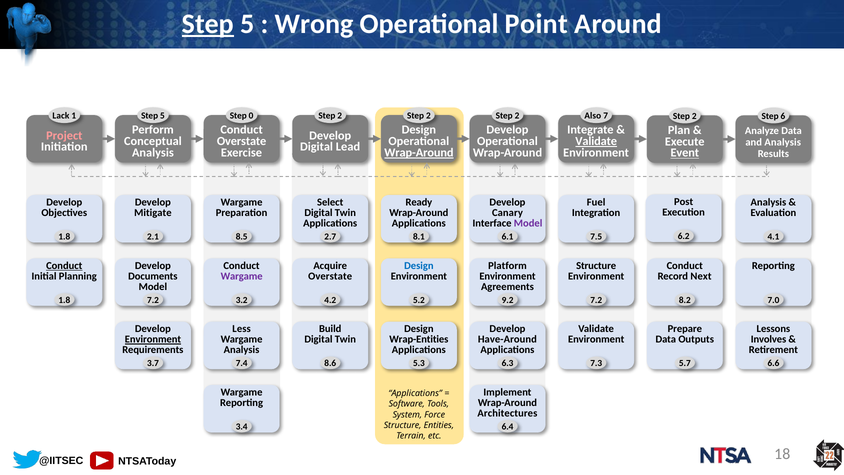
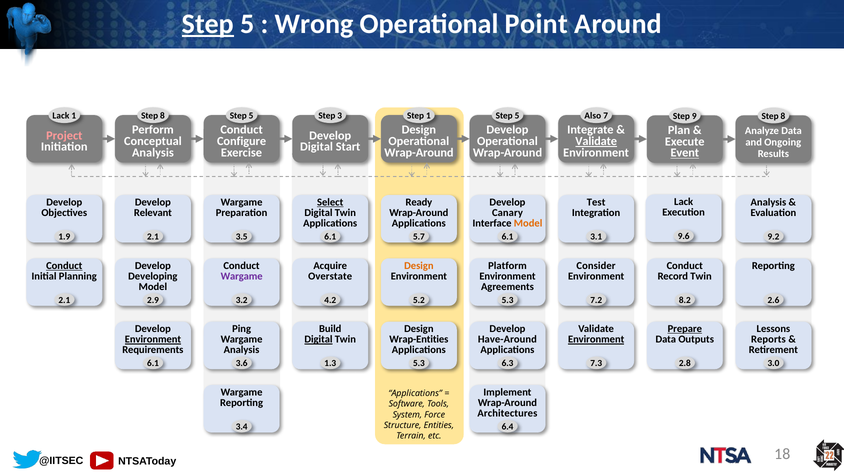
5 at (162, 116): 5 -> 8
0 at (251, 116): 0 -> 5
2 at (340, 116): 2 -> 3
2 at (428, 116): 2 -> 1
2 at (517, 116): 2 -> 5
2 at (694, 116): 2 -> 9
6 at (783, 116): 6 -> 8
Overstate at (242, 141): Overstate -> Configure
and Analysis: Analysis -> Ongoing
Lead: Lead -> Start
Wrap-Around at (419, 153) underline: present -> none
Post at (684, 202): Post -> Lack
Select underline: none -> present
Fuel: Fuel -> Test
Mitigate: Mitigate -> Relevant
Model at (528, 223) colour: purple -> orange
6.2: 6.2 -> 9.6
1.8 at (64, 237): 1.8 -> 1.9
8.5: 8.5 -> 3.5
2.7 at (330, 237): 2.7 -> 6.1
8.1: 8.1 -> 5.7
7.5: 7.5 -> 3.1
4.1: 4.1 -> 9.2
Design at (419, 265) colour: blue -> orange
Structure at (596, 265): Structure -> Consider
Documents: Documents -> Developing
Record Next: Next -> Twin
1.8 at (64, 300): 1.8 -> 2.1
7.2 at (153, 300): 7.2 -> 2.9
9.2 at (508, 300): 9.2 -> 5.3
7.0: 7.0 -> 2.6
Less: Less -> Ping
Prepare underline: none -> present
Digital at (318, 339) underline: none -> present
Environment at (596, 339) underline: none -> present
Involves: Involves -> Reports
3.7 at (153, 363): 3.7 -> 6.1
7.4: 7.4 -> 3.6
8.6: 8.6 -> 1.3
5.7: 5.7 -> 2.8
6.6: 6.6 -> 3.0
